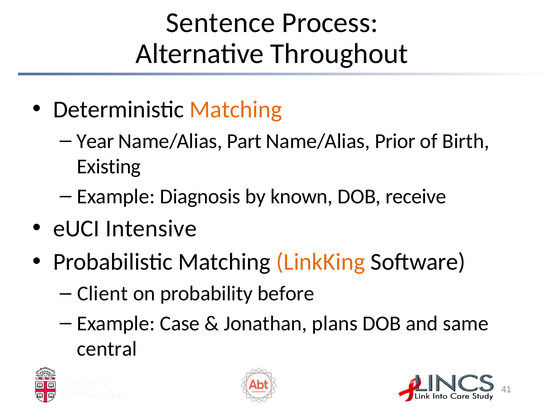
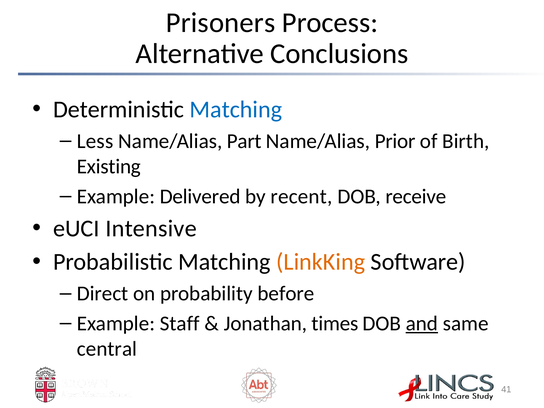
Sentence: Sentence -> Prisoners
Throughout: Throughout -> Conclusions
Matching at (236, 110) colour: orange -> blue
Year: Year -> Less
Diagnosis: Diagnosis -> Delivered
known: known -> recent
Client: Client -> Direct
Case: Case -> Staff
plans: plans -> times
and underline: none -> present
